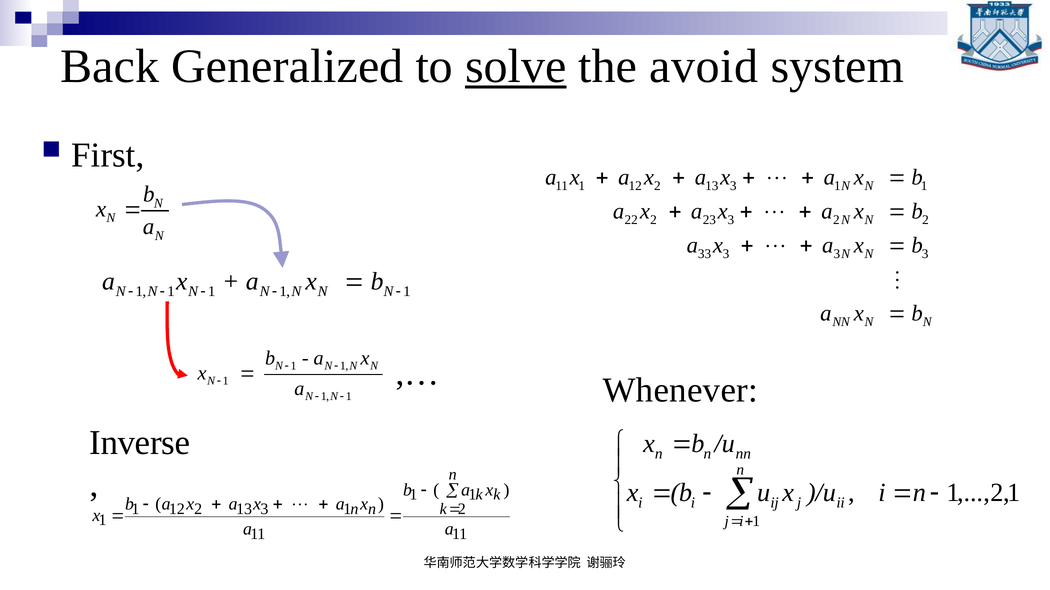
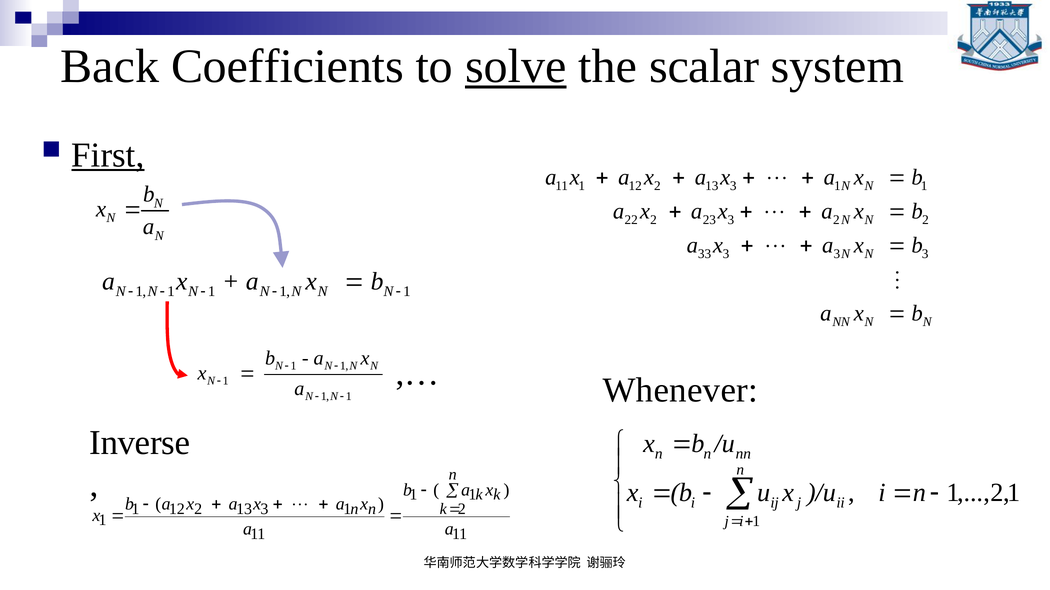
Generalized: Generalized -> Coefficients
avoid: avoid -> scalar
First underline: none -> present
